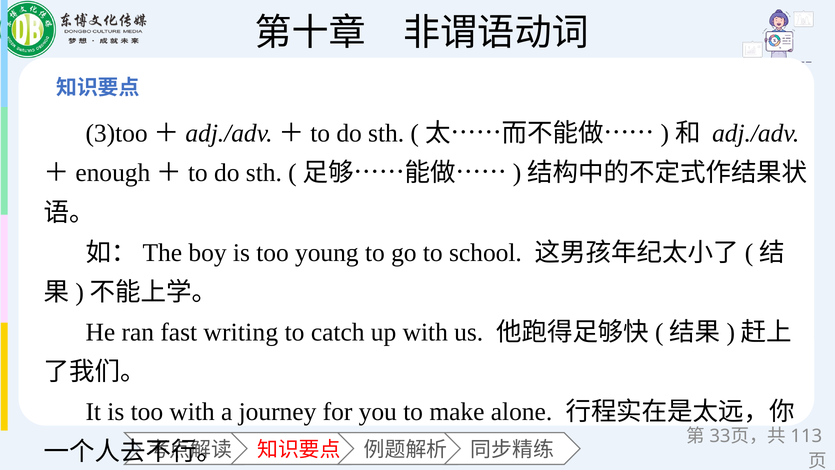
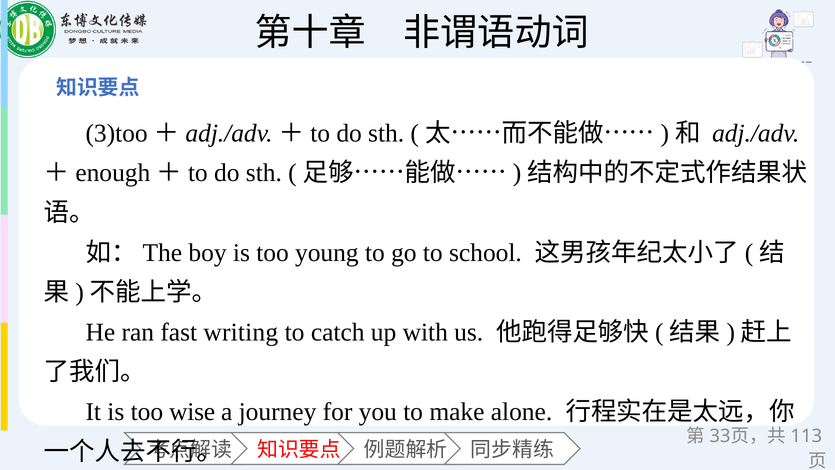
too with: with -> wise
